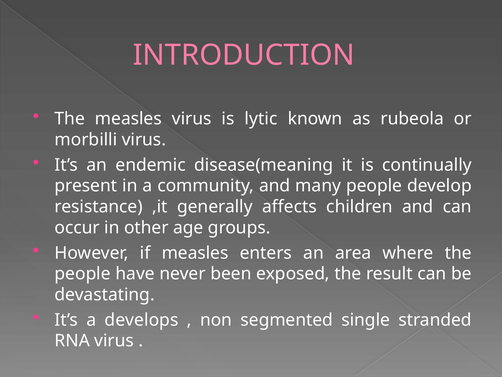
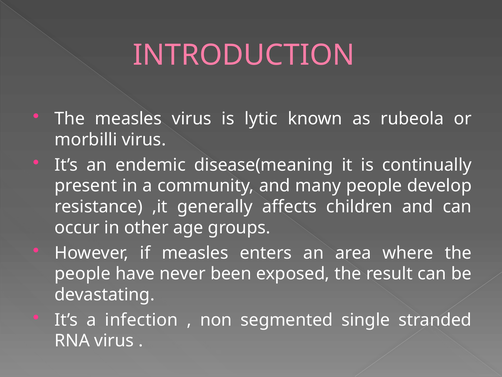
develops: develops -> infection
